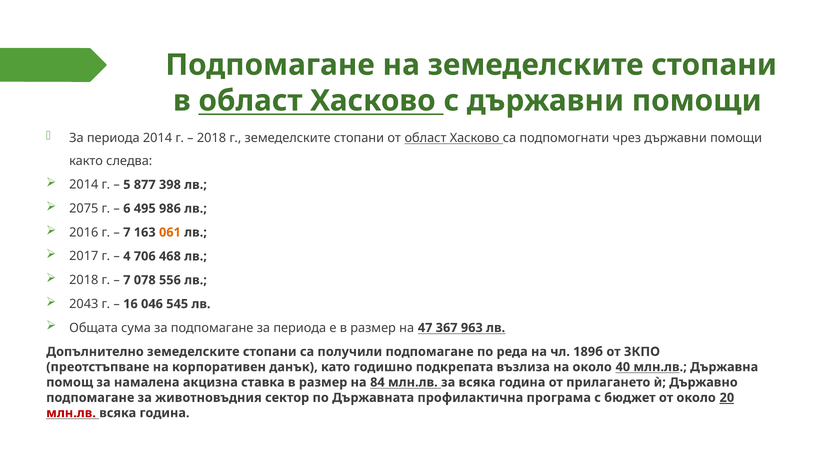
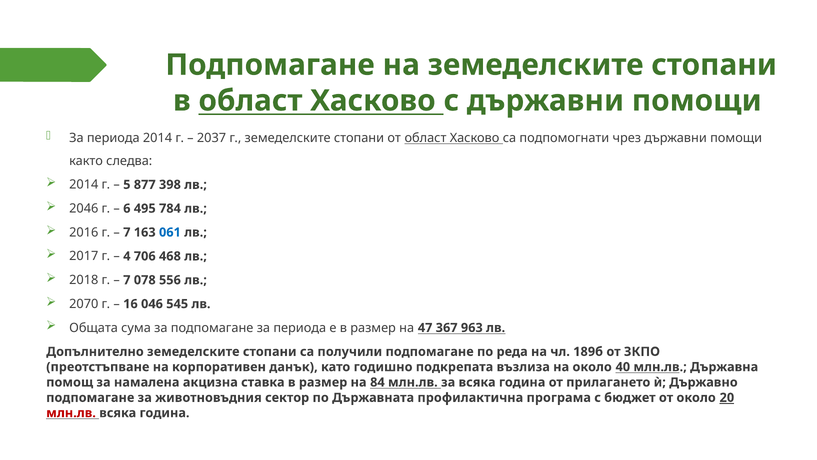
2018 at (212, 138): 2018 -> 2037
2075: 2075 -> 2046
986: 986 -> 784
061 colour: orange -> blue
2043: 2043 -> 2070
